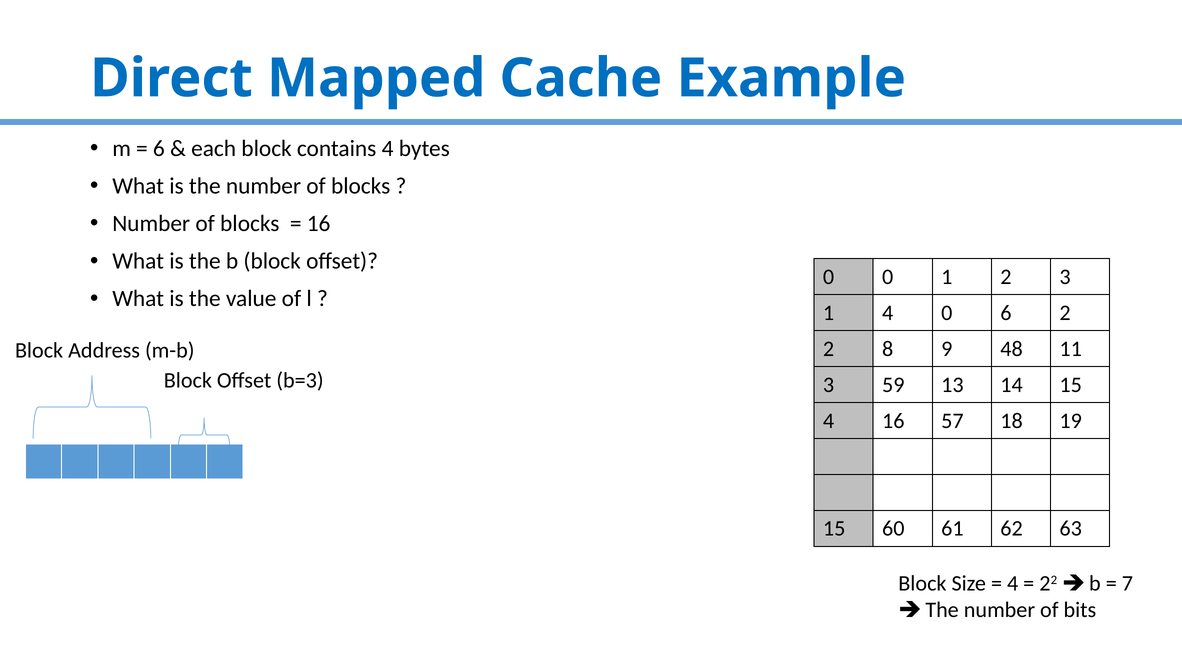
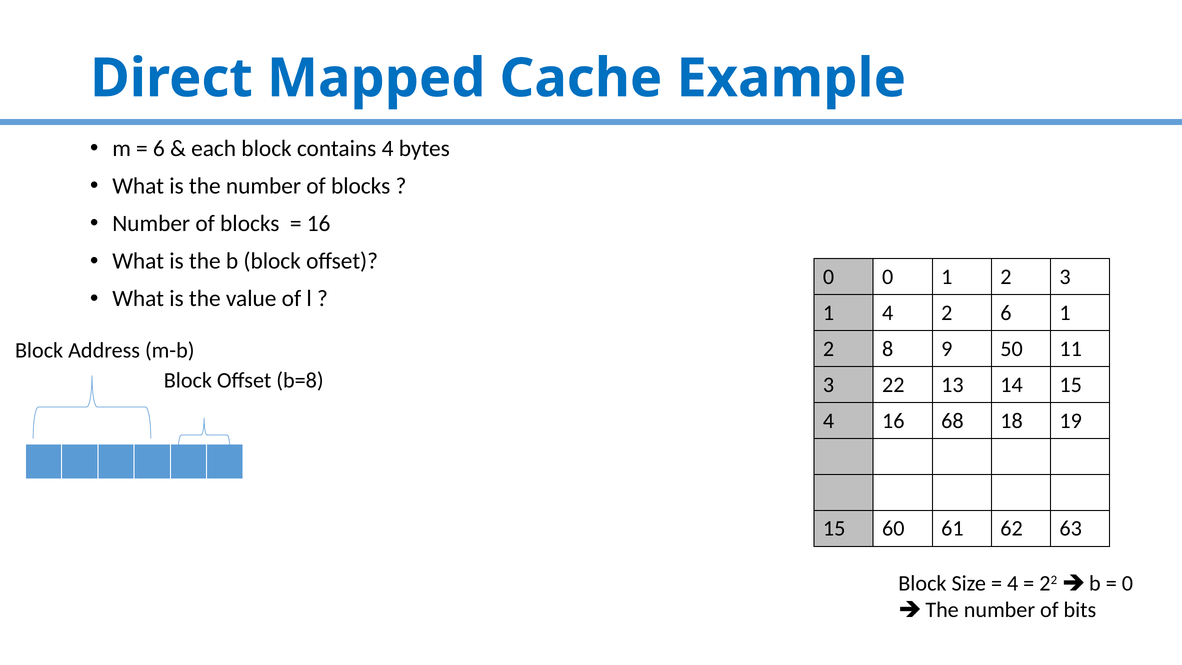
4 0: 0 -> 2
6 2: 2 -> 1
48: 48 -> 50
b=3: b=3 -> b=8
3 59: 59 -> 22
57: 57 -> 68
7 at (1127, 583): 7 -> 0
